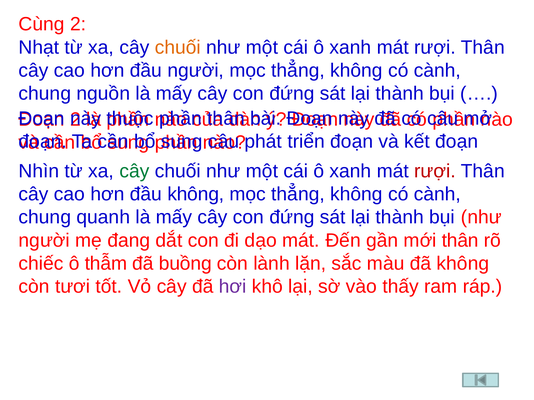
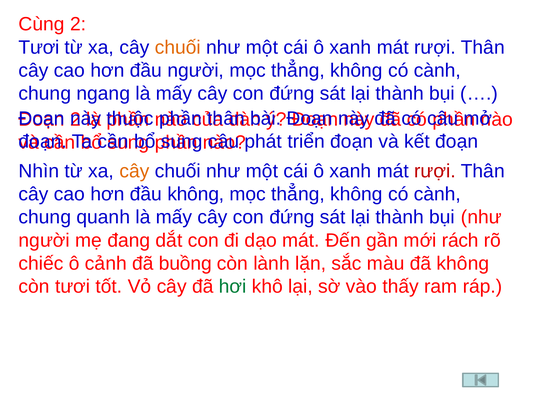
Nhạt at (39, 47): Nhạt -> Tươi
nguồn: nguồn -> ngang
cây at (134, 171) colour: green -> orange
mới thân: thân -> rách
thẫm: thẫm -> cảnh
hơi colour: purple -> green
